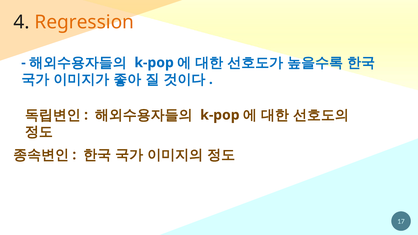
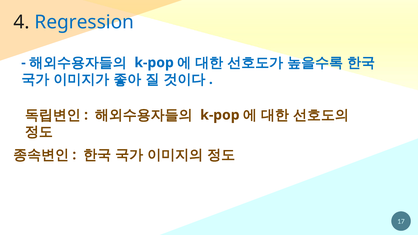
Regression colour: orange -> blue
